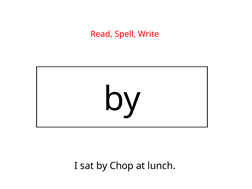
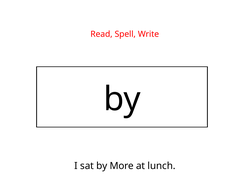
Chop: Chop -> More
